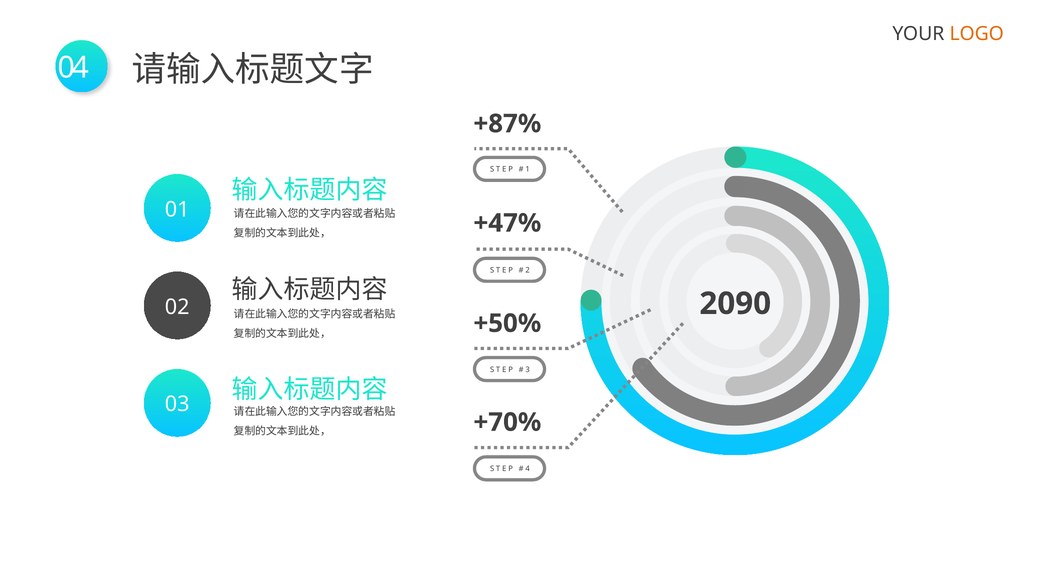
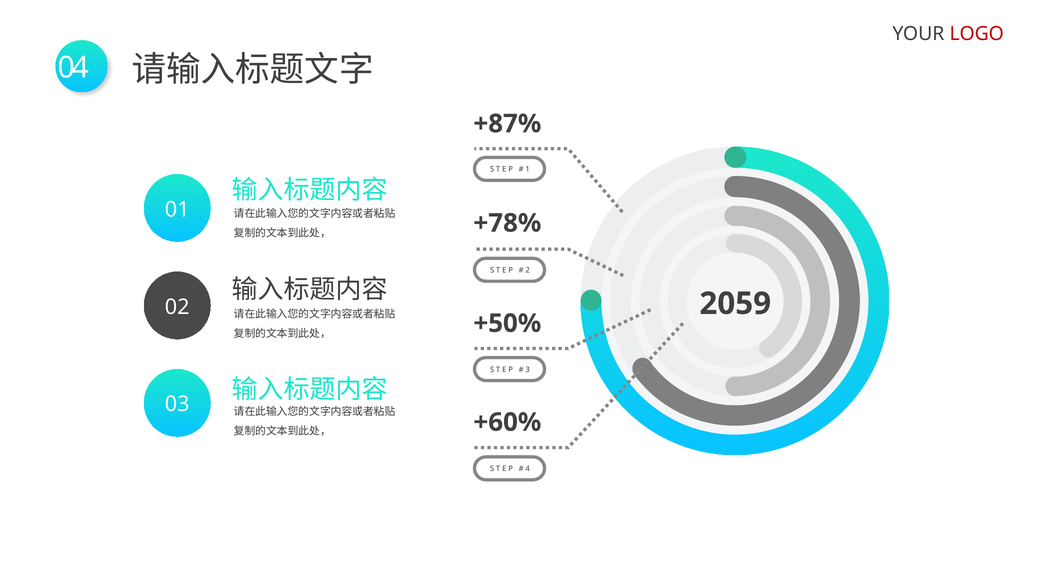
LOGO colour: orange -> red
+47%: +47% -> +78%
2090: 2090 -> 2059
+70%: +70% -> +60%
